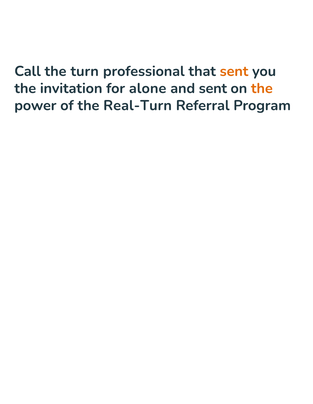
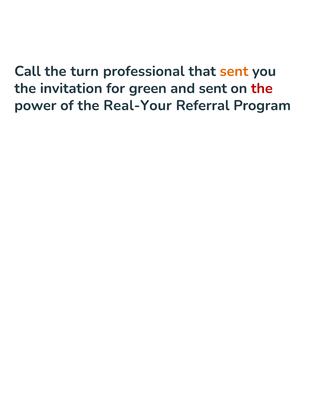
alone: alone -> green
the at (262, 89) colour: orange -> red
Real-Turn: Real-Turn -> Real-Your
